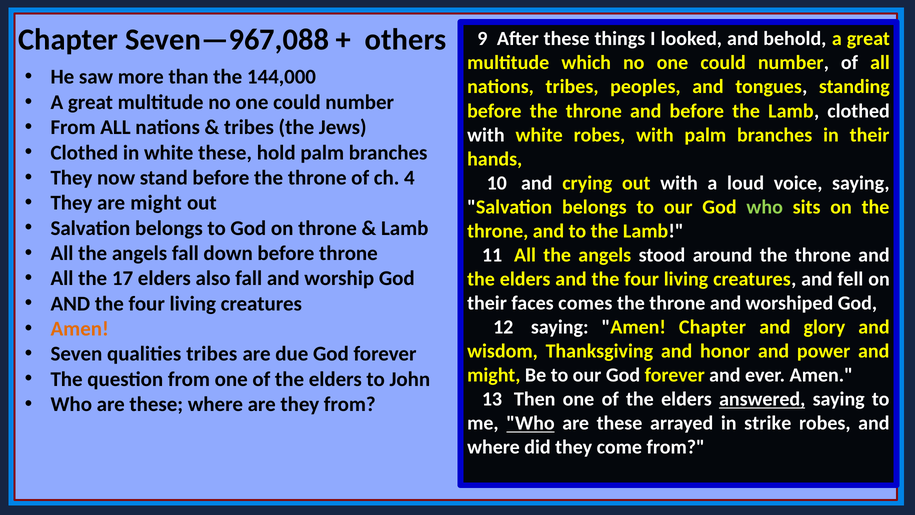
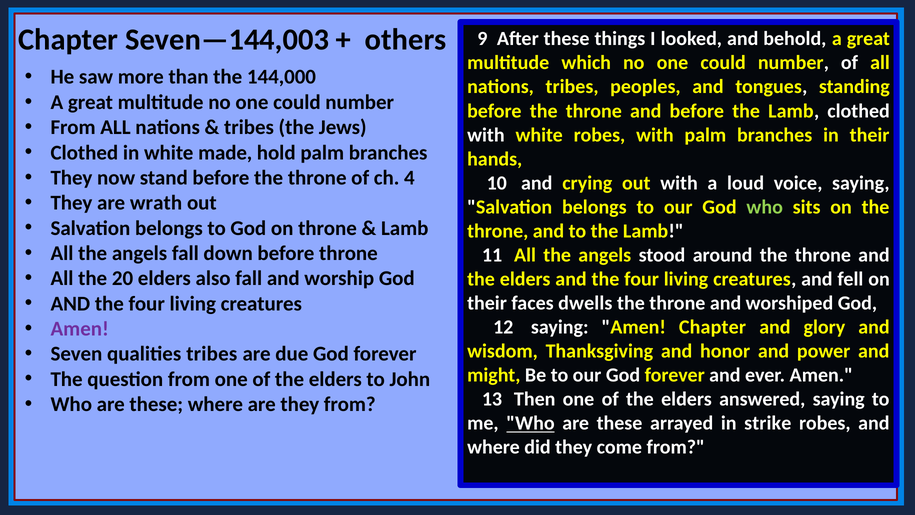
Seven—967,088: Seven—967,088 -> Seven—144,003
white these: these -> made
are might: might -> wrath
17: 17 -> 20
comes: comes -> dwells
Amen at (80, 329) colour: orange -> purple
answered underline: present -> none
